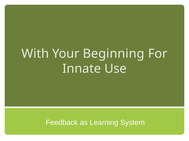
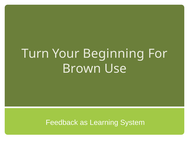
With: With -> Turn
Innate: Innate -> Brown
